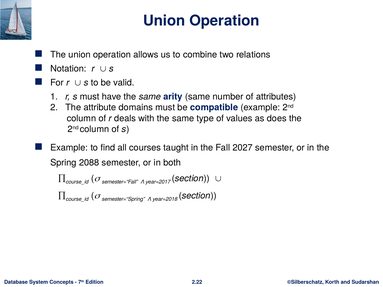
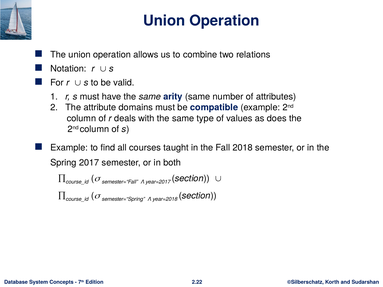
2027: 2027 -> 2018
2088: 2088 -> 2017
